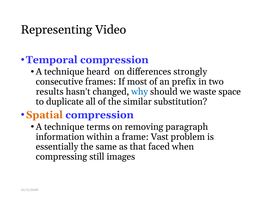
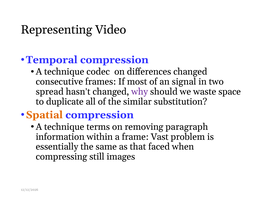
heard: heard -> codec
differences strongly: strongly -> changed
prefix: prefix -> signal
results: results -> spread
why colour: blue -> purple
